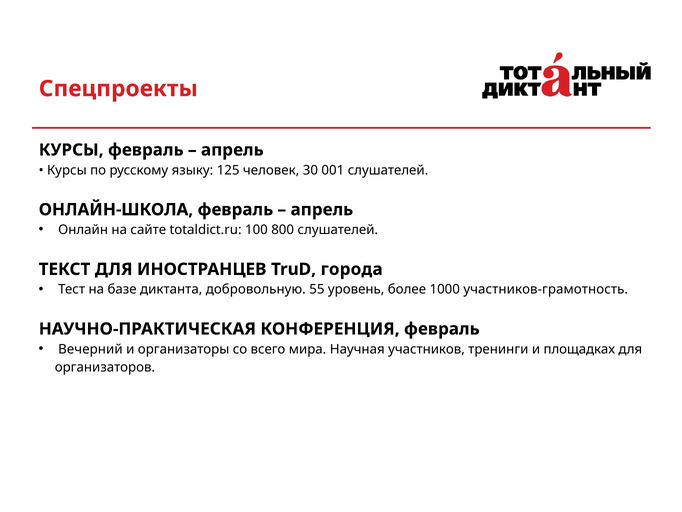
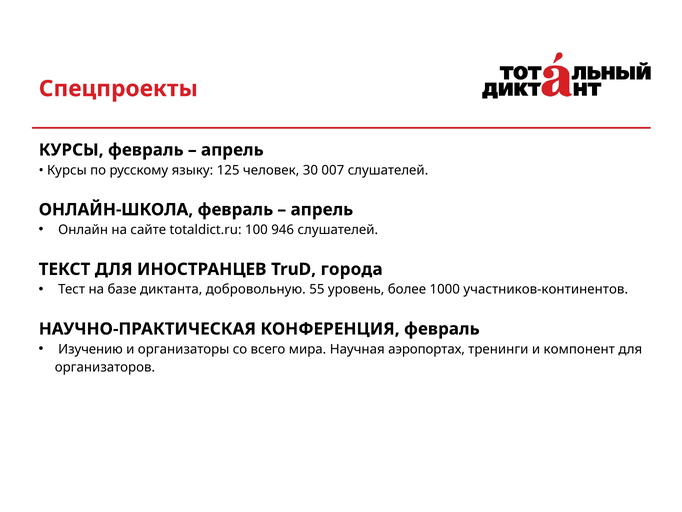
001: 001 -> 007
800: 800 -> 946
участников-грамотность: участников-грамотность -> участников-континентов
Вечерний: Вечерний -> Изучению
участников: участников -> аэропортах
площадках: площадках -> компонент
